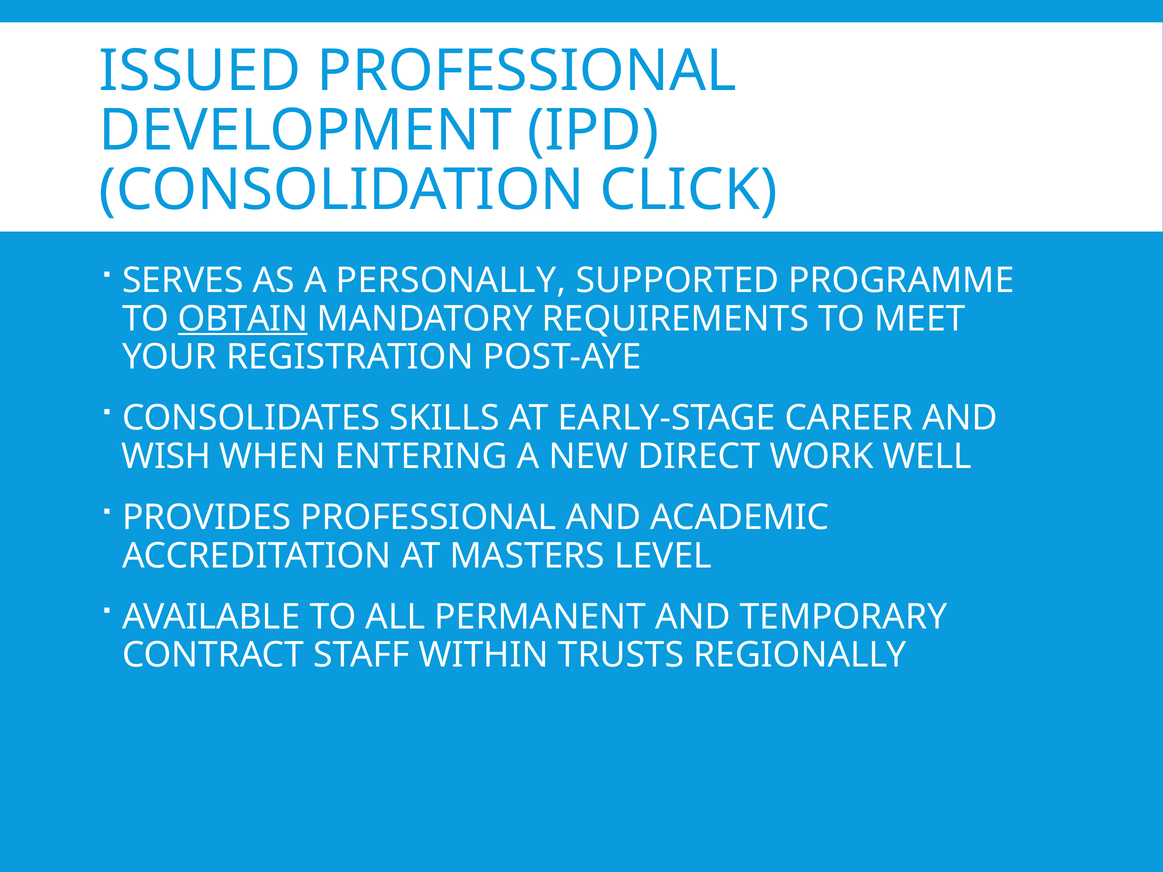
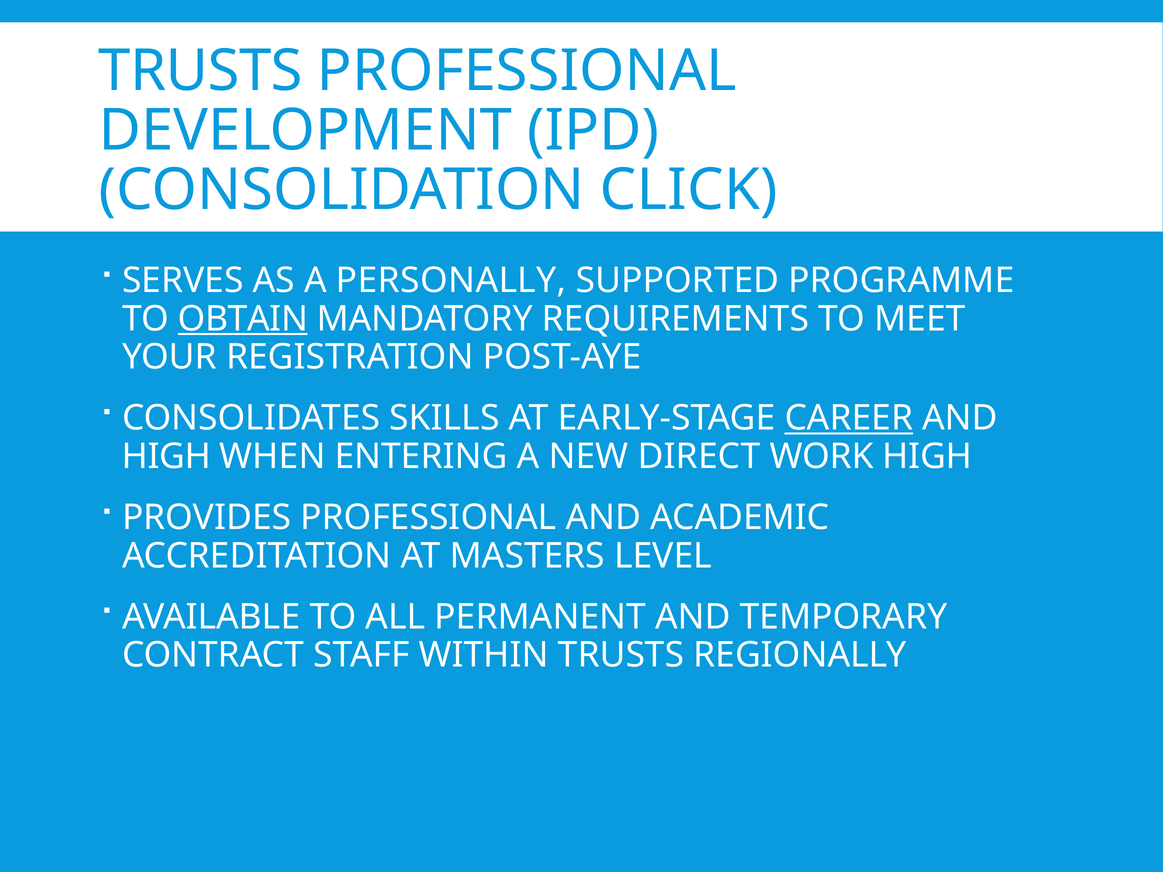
ISSUED at (200, 71): ISSUED -> TRUSTS
CAREER underline: none -> present
WISH at (166, 457): WISH -> HIGH
WORK WELL: WELL -> HIGH
